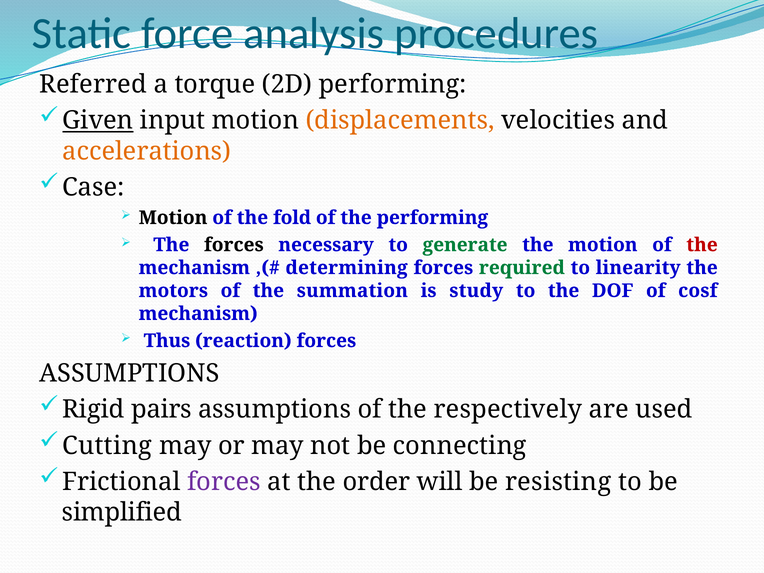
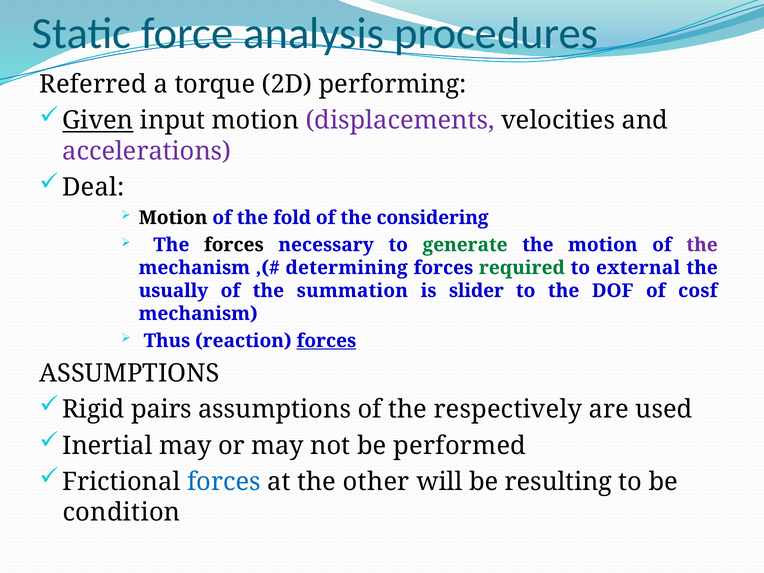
displacements colour: orange -> purple
accelerations colour: orange -> purple
Case: Case -> Deal
the performing: performing -> considering
the at (702, 245) colour: red -> purple
linearity: linearity -> external
motors: motors -> usually
study: study -> slider
forces at (326, 341) underline: none -> present
Cutting: Cutting -> Inertial
connecting: connecting -> performed
forces at (224, 482) colour: purple -> blue
order: order -> other
resisting: resisting -> resulting
simplified: simplified -> condition
